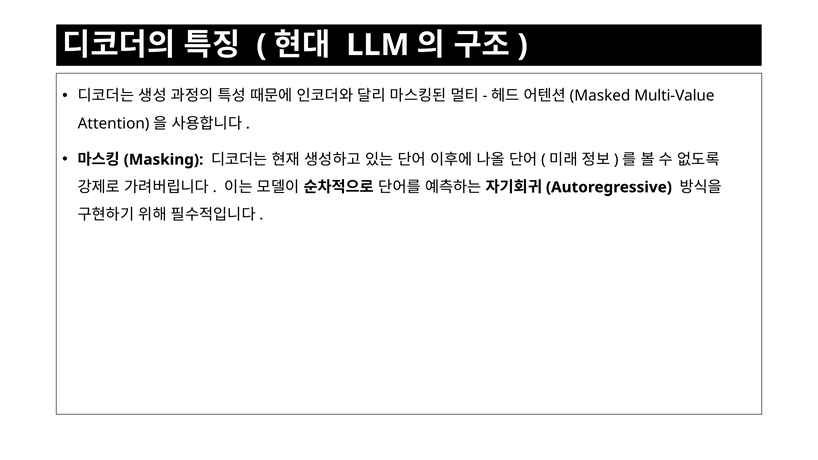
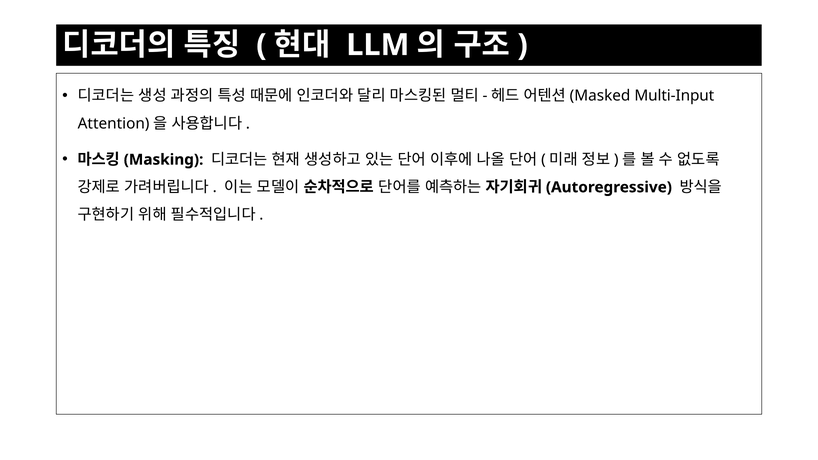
Multi-Value: Multi-Value -> Multi-Input
